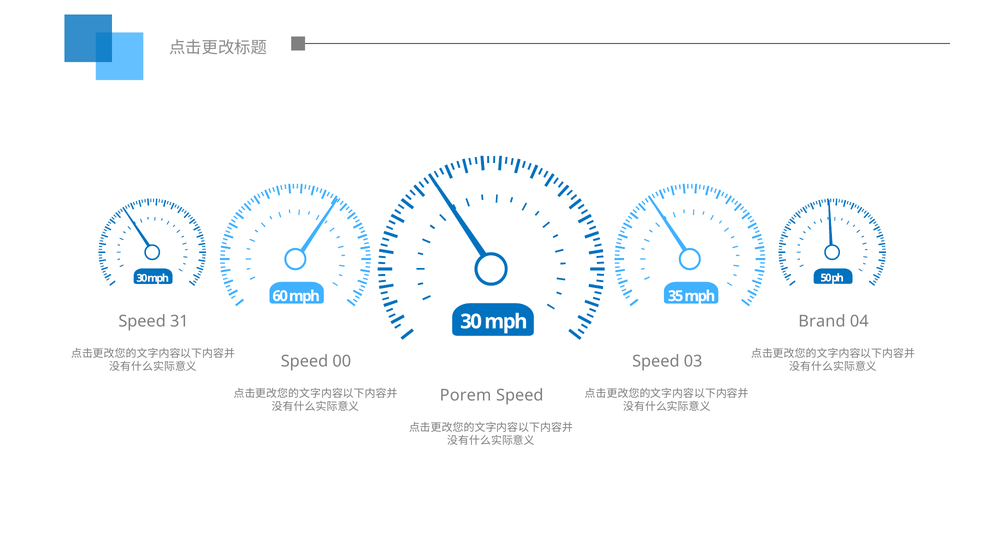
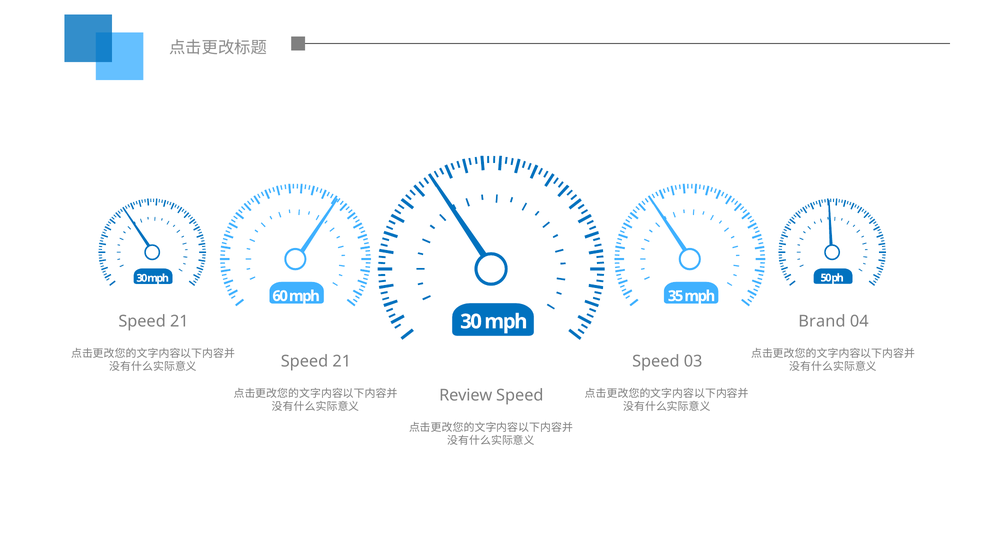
31 at (179, 322): 31 -> 21
00 at (342, 361): 00 -> 21
Porem: Porem -> Review
